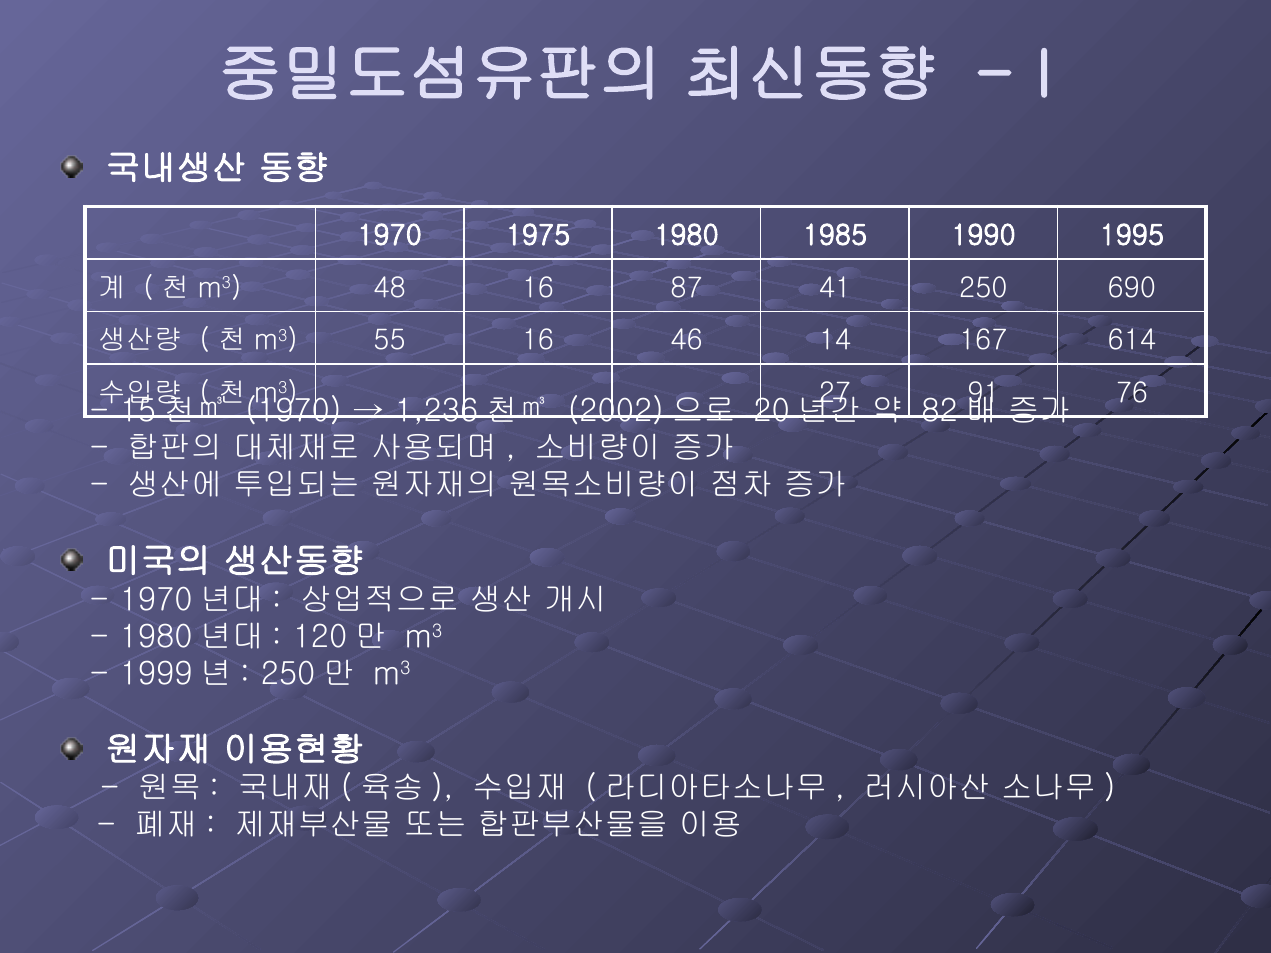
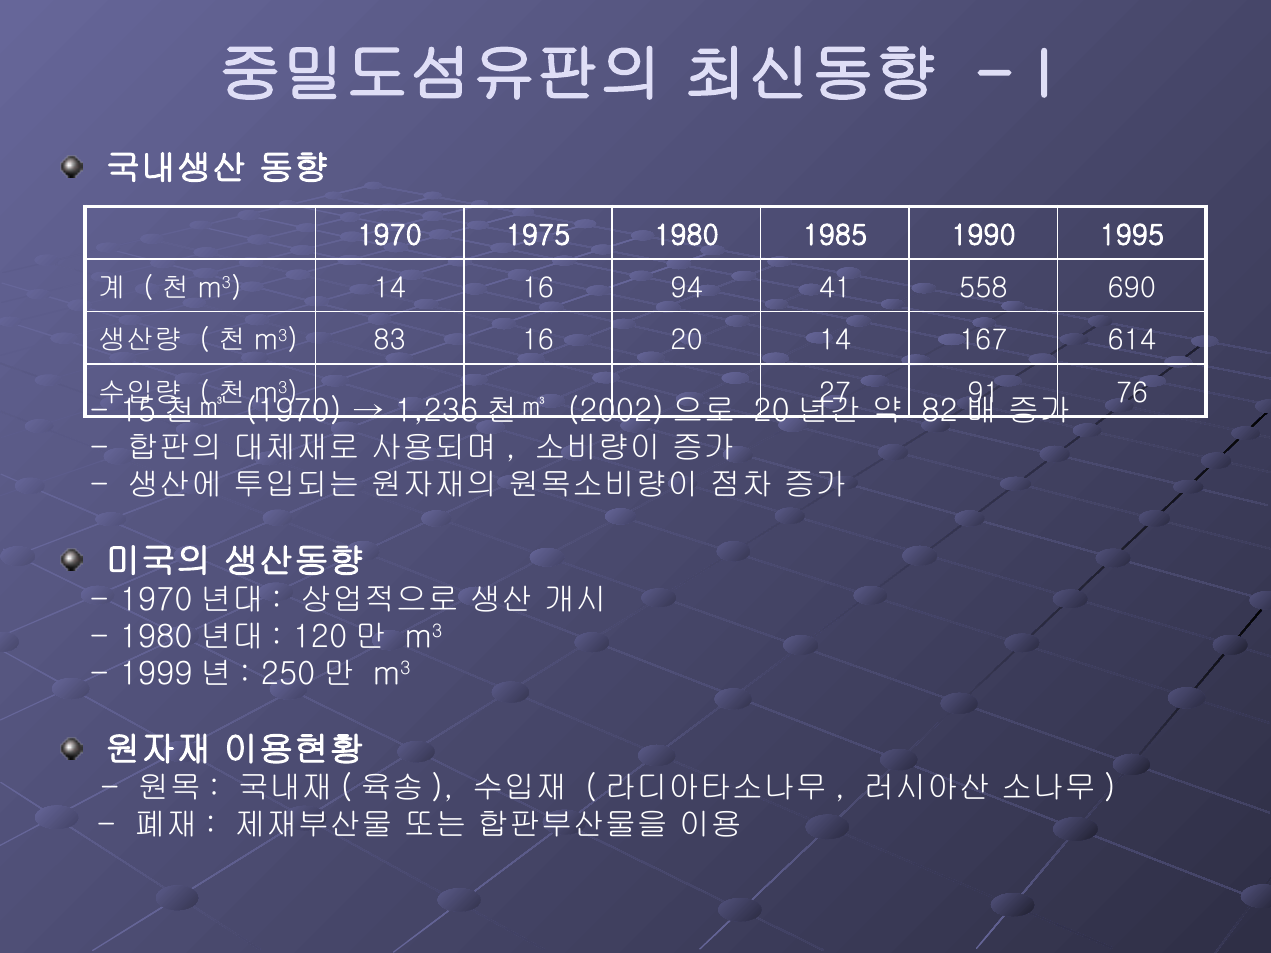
m3 48: 48 -> 14
87: 87 -> 94
250: 250 -> 558
55: 55 -> 83
46: 46 -> 20
